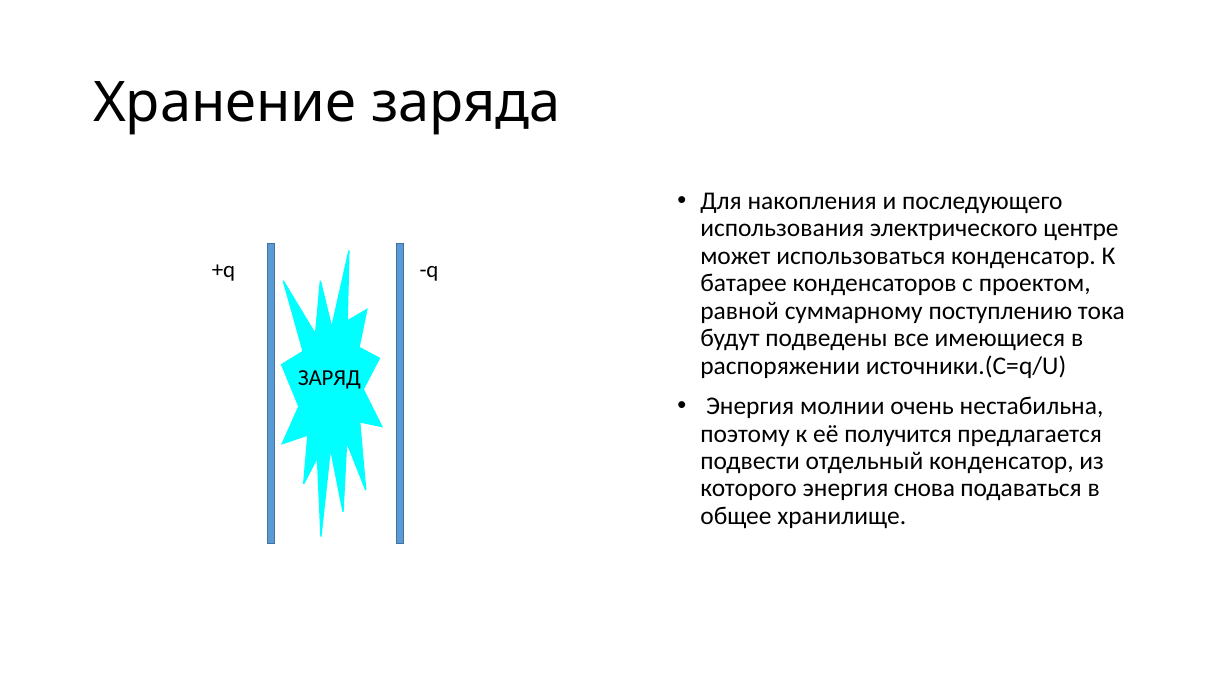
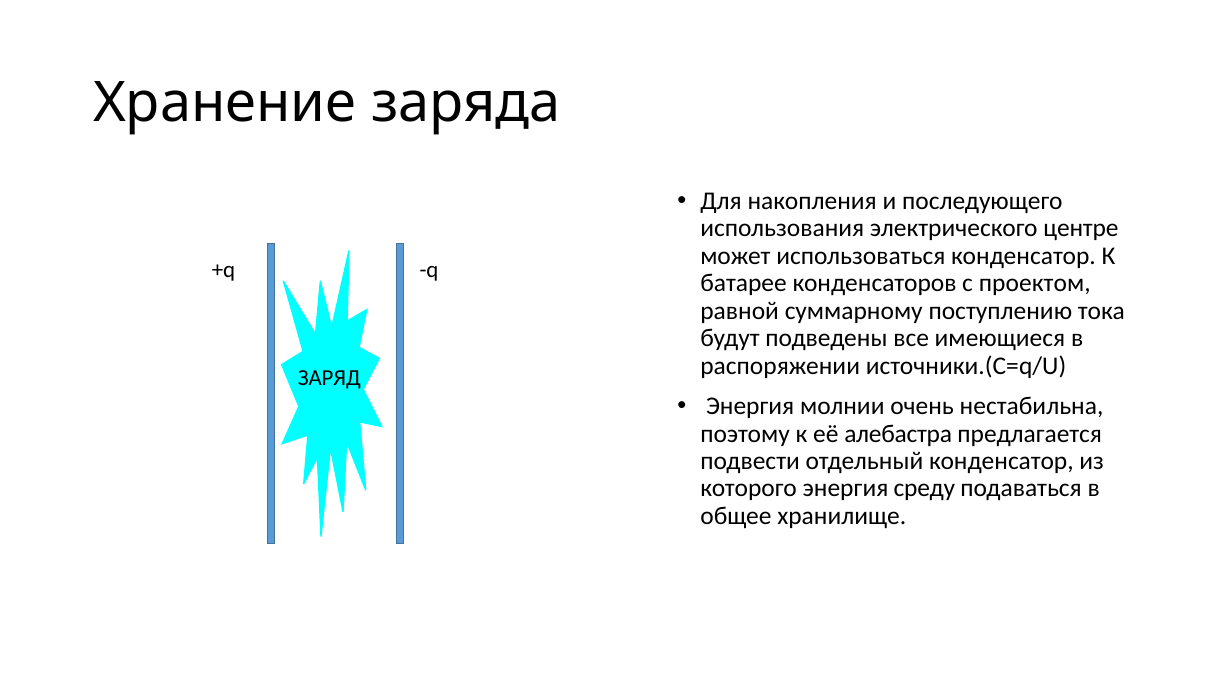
получится: получится -> алебастра
снова: снова -> среду
